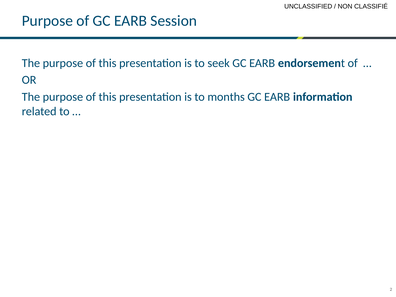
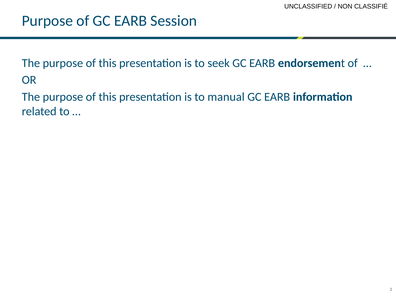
months: months -> manual
